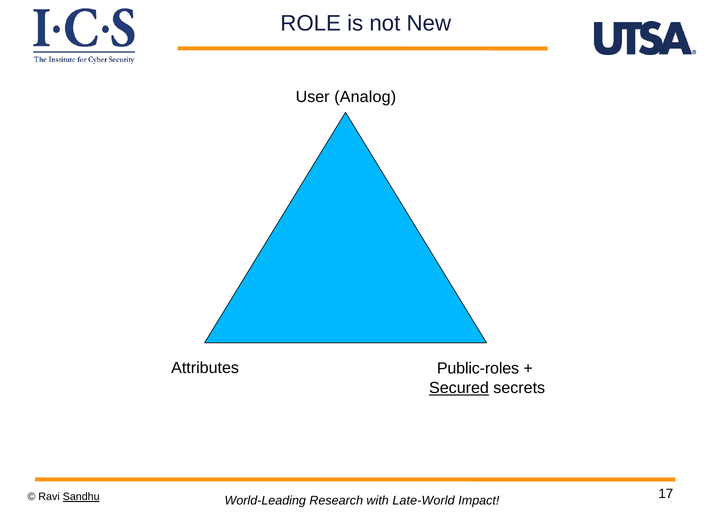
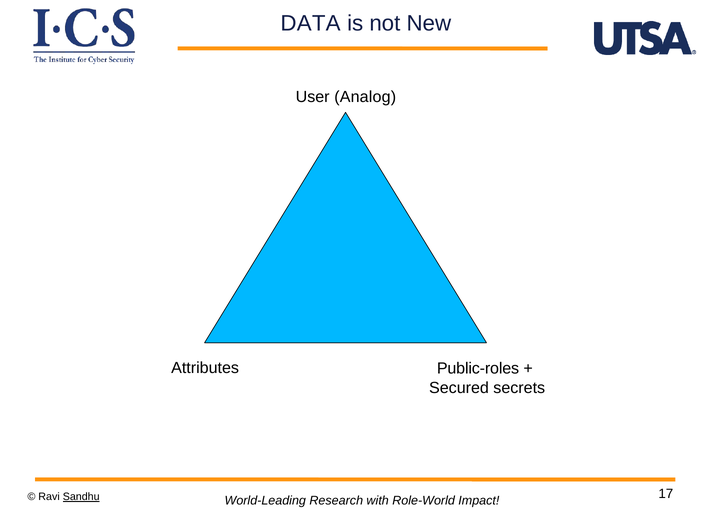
ROLE: ROLE -> DATA
Secured underline: present -> none
Late-World: Late-World -> Role-World
